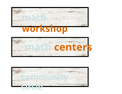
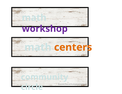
workshop colour: orange -> purple
